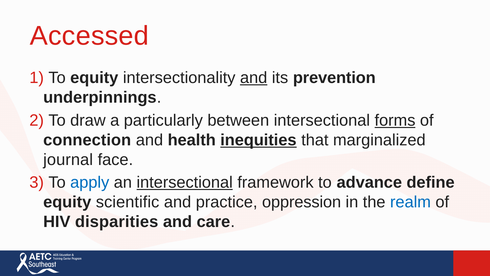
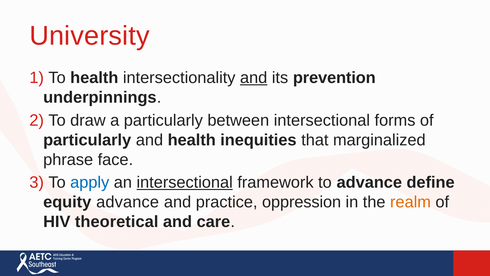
Accessed: Accessed -> University
To equity: equity -> health
forms underline: present -> none
connection at (87, 140): connection -> particularly
inequities underline: present -> none
journal: journal -> phrase
equity scientific: scientific -> advance
realm colour: blue -> orange
disparities: disparities -> theoretical
